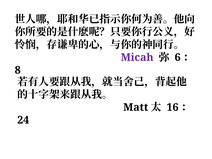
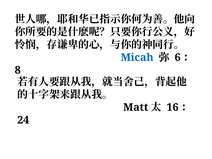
Micah colour: purple -> blue
